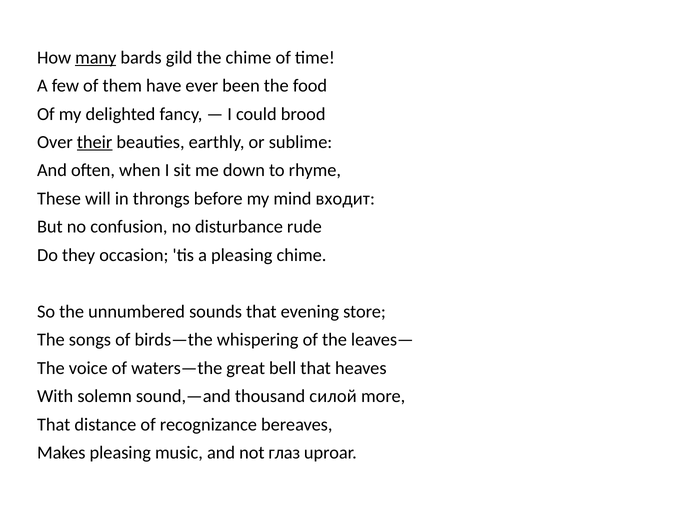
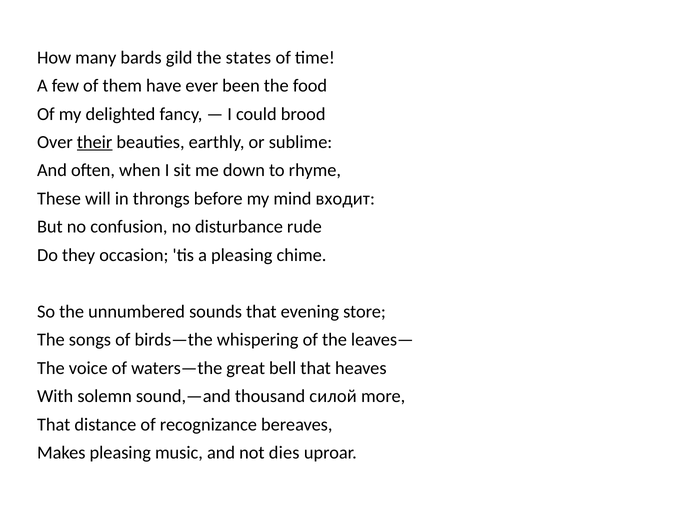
many underline: present -> none
the chime: chime -> states
глаз: глаз -> dies
